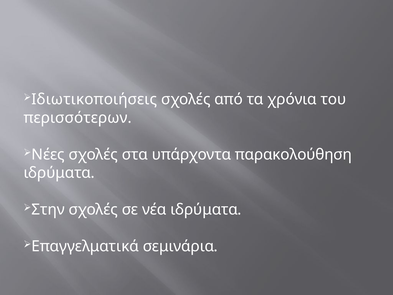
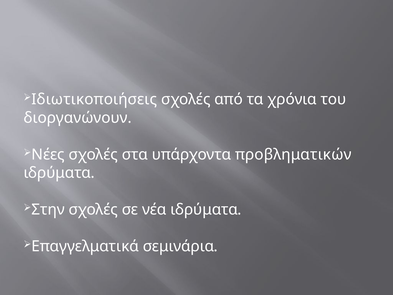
περισσότερων: περισσότερων -> διοργανώνουν
παρακολούθηση: παρακολούθηση -> προβληματικών
